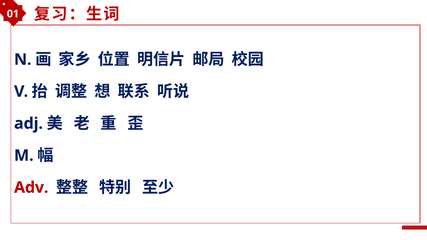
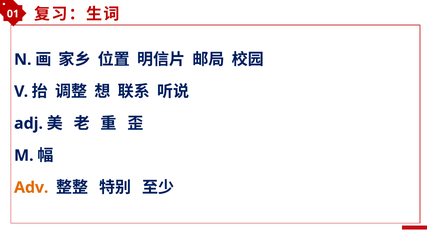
Adv colour: red -> orange
